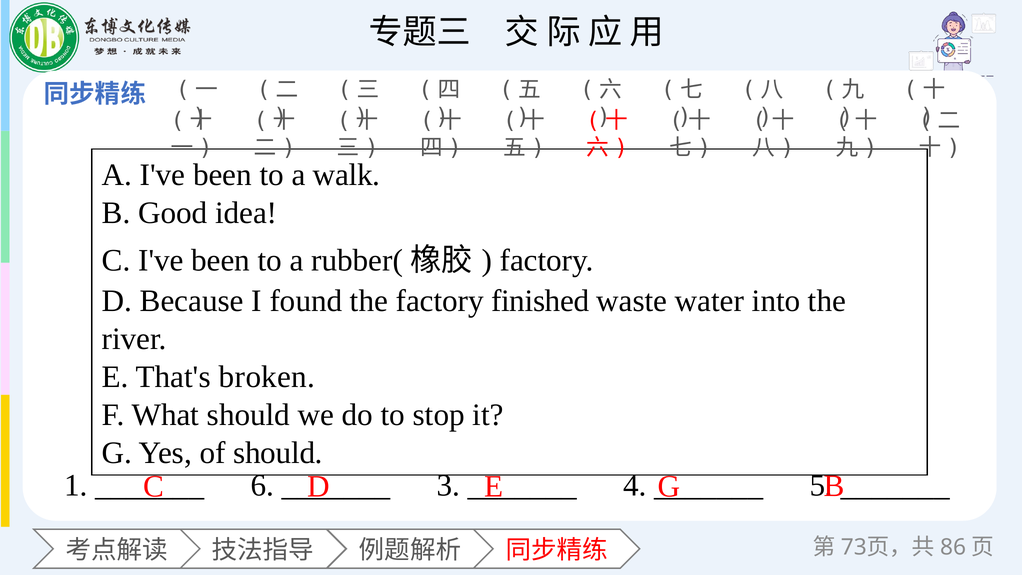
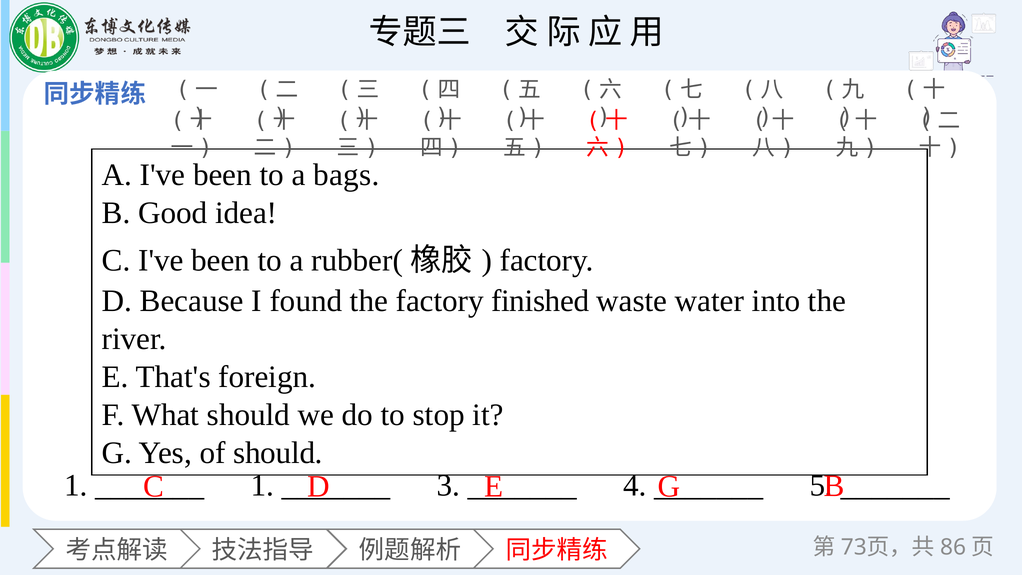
walk: walk -> bags
broken: broken -> foreign
6 at (262, 486): 6 -> 1
